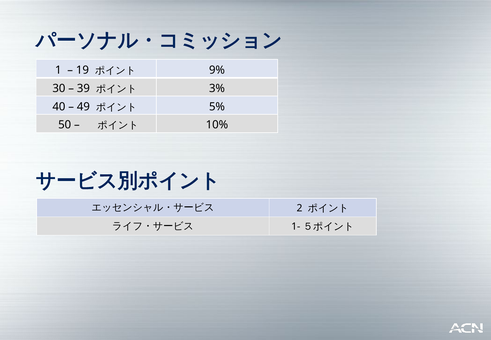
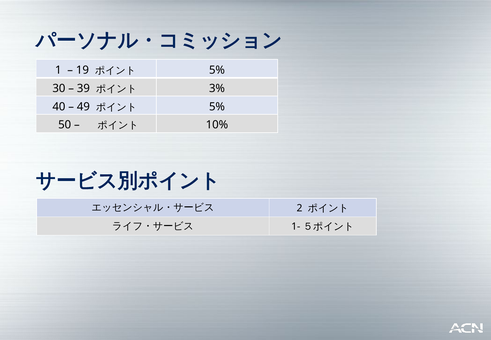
9% at (217, 70): 9% -> 5%
